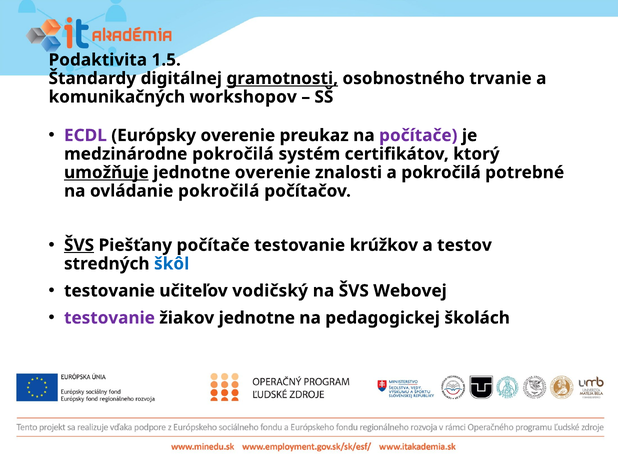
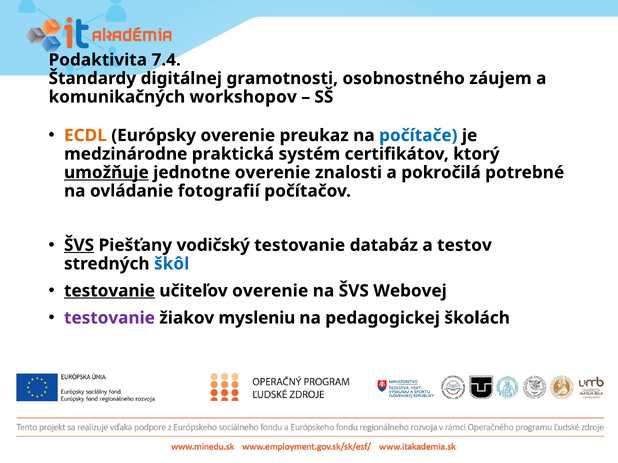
1.5: 1.5 -> 7.4
gramotnosti underline: present -> none
trvanie: trvanie -> záujem
ECDL colour: purple -> orange
počítače at (418, 136) colour: purple -> blue
medzinárodne pokročilá: pokročilá -> praktická
ovládanie pokročilá: pokročilá -> fotografií
Piešťany počítače: počítače -> vodičský
krúžkov: krúžkov -> databáz
testovanie at (109, 291) underline: none -> present
učiteľov vodičský: vodičský -> overenie
žiakov jednotne: jednotne -> mysleniu
